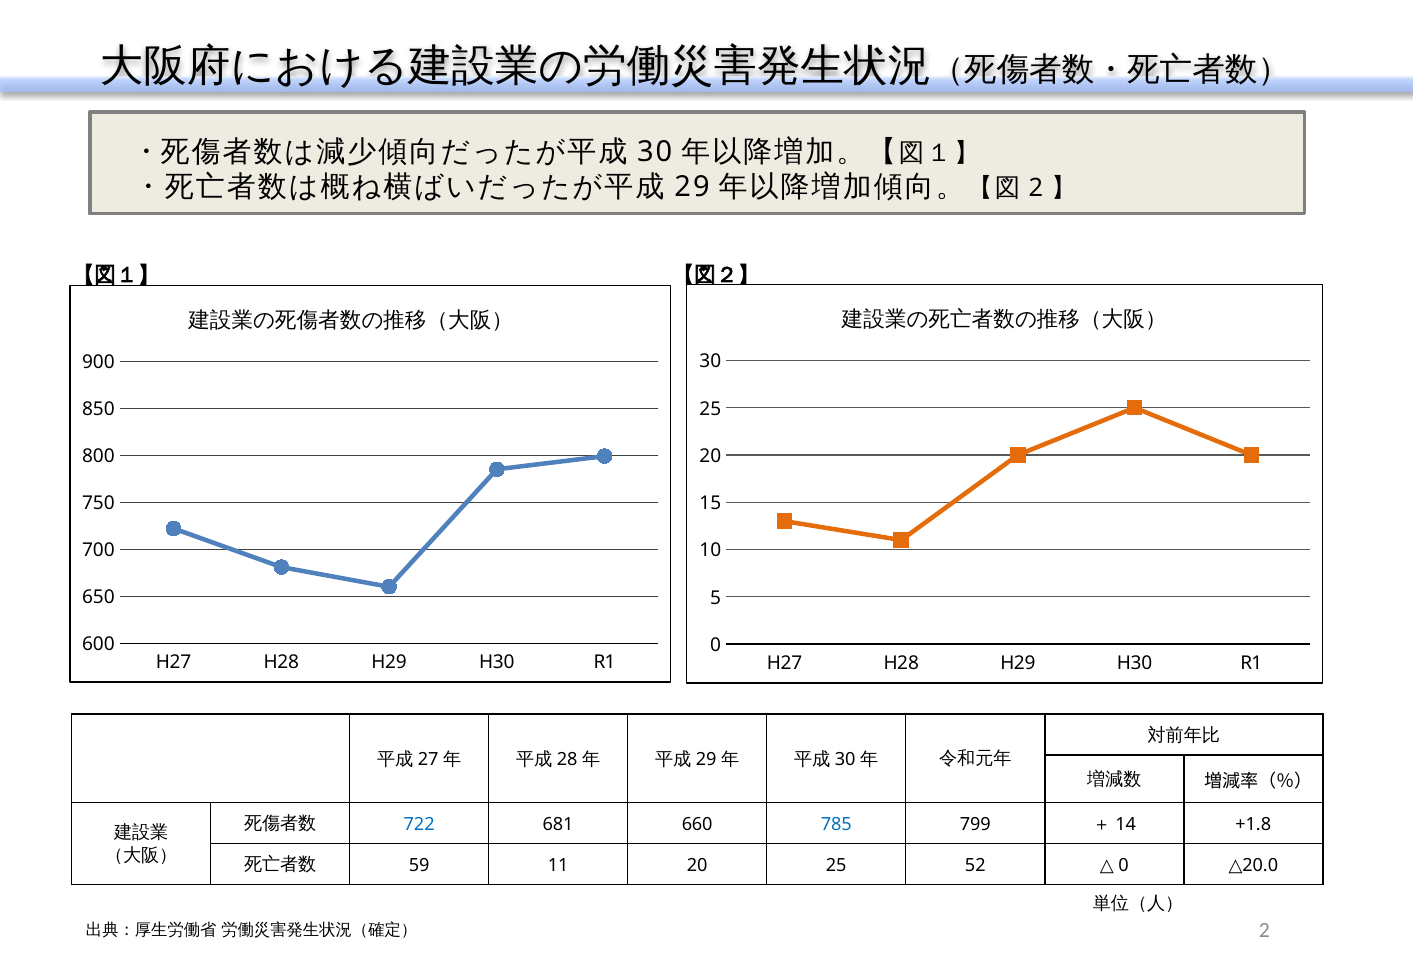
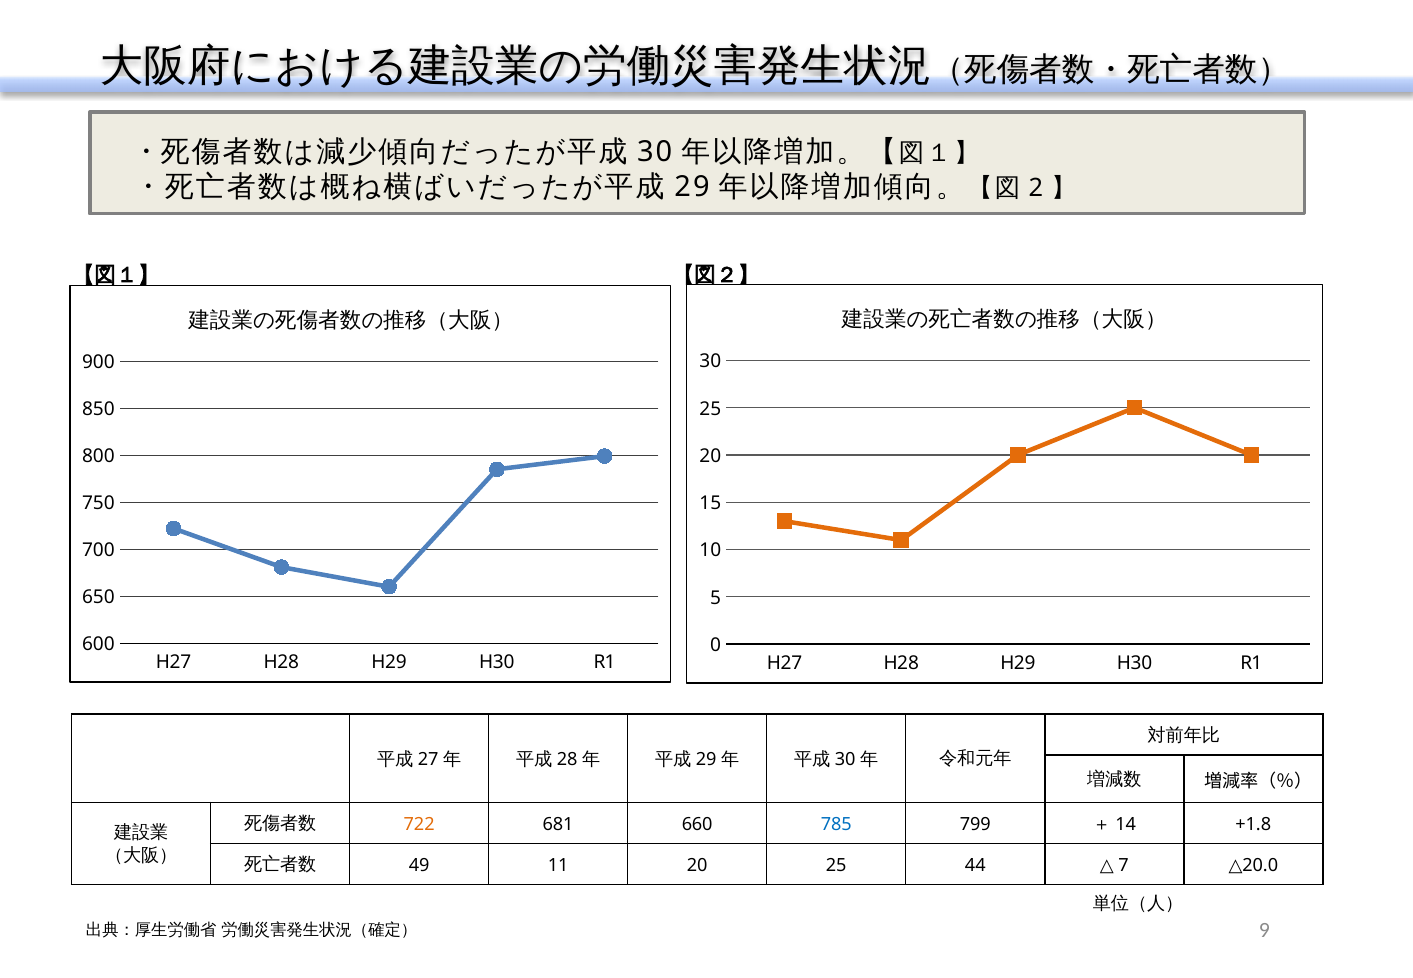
722 colour: blue -> orange
59: 59 -> 49
52: 52 -> 44
0 at (1124, 866): 0 -> 7
2 at (1264, 931): 2 -> 9
